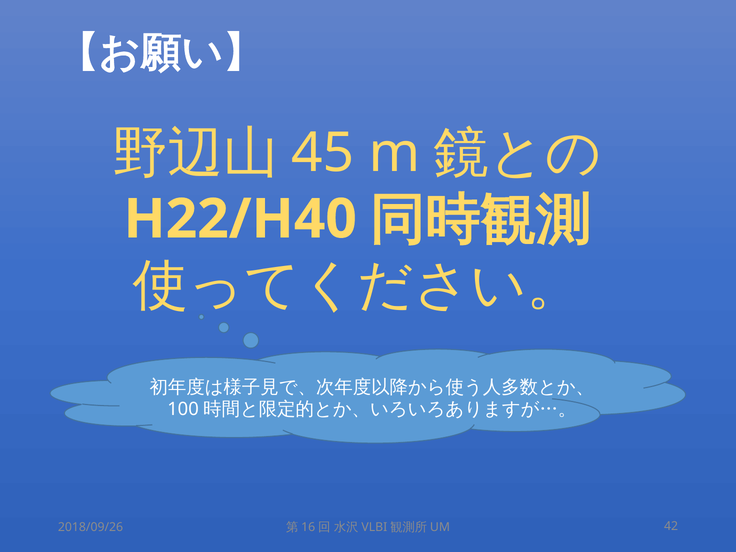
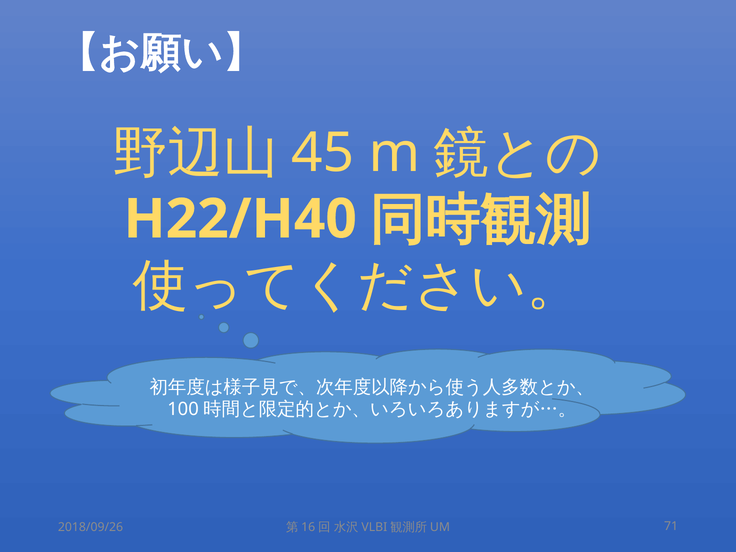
42: 42 -> 71
